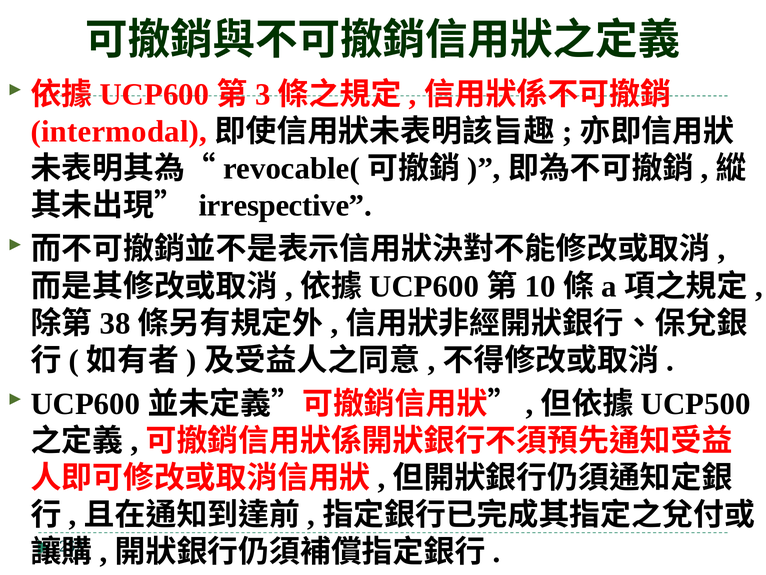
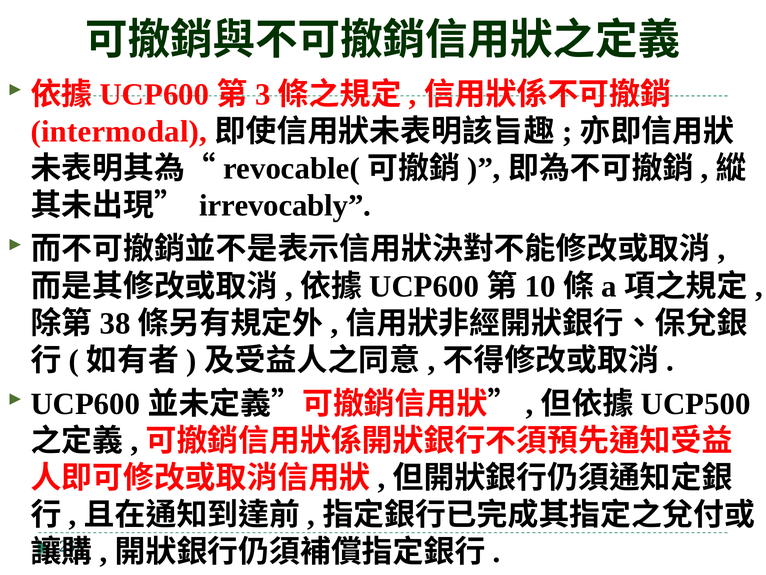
irrespective: irrespective -> irrevocably
